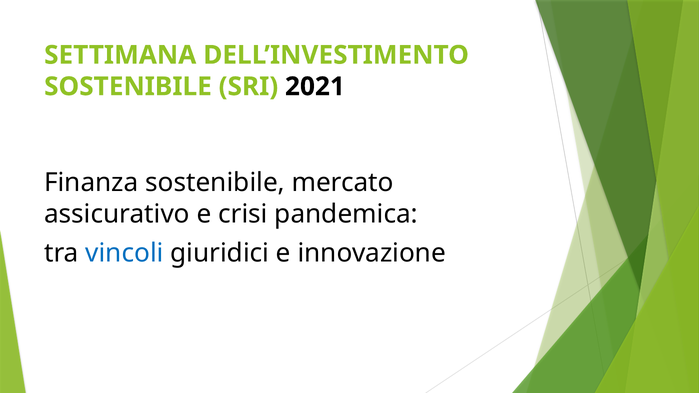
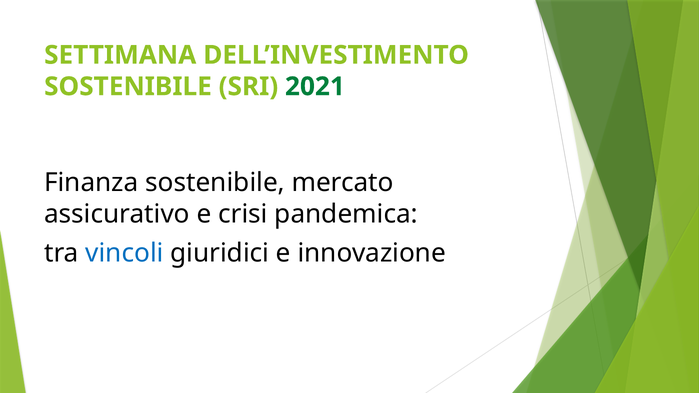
2021 colour: black -> green
